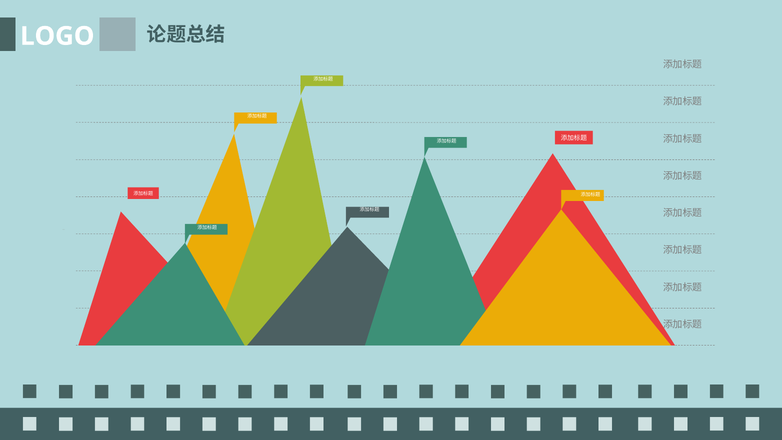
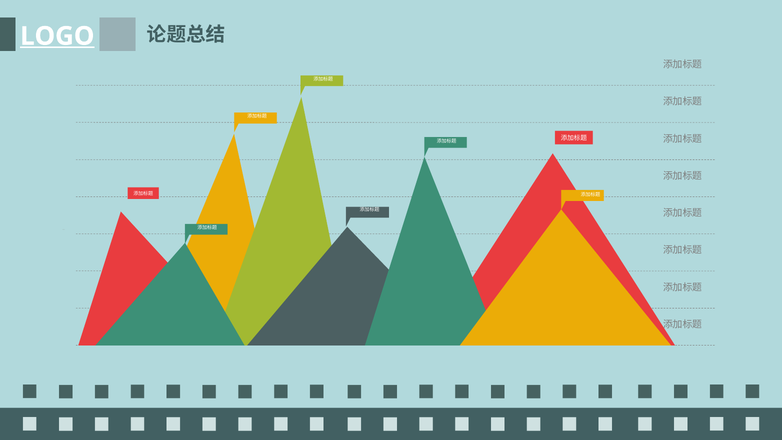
LOGO underline: none -> present
